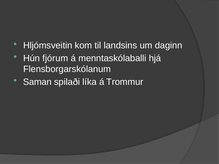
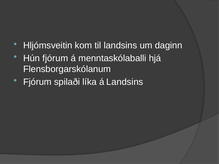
Saman at (37, 82): Saman -> Fjórum
á Trommur: Trommur -> Landsins
